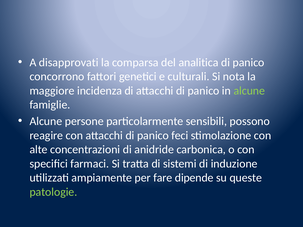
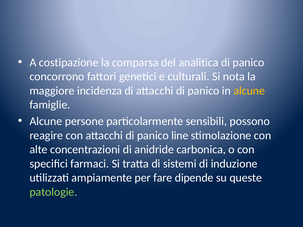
disapprovati: disapprovati -> costipazione
alcune at (249, 91) colour: light green -> yellow
feci: feci -> line
